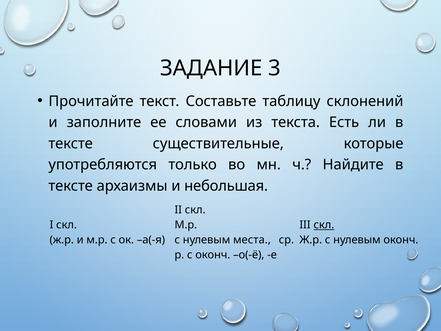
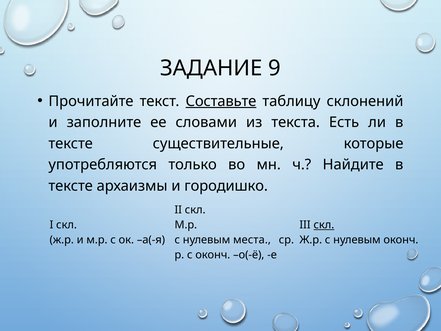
3: 3 -> 9
Составьте underline: none -> present
небольшая: небольшая -> городишко
